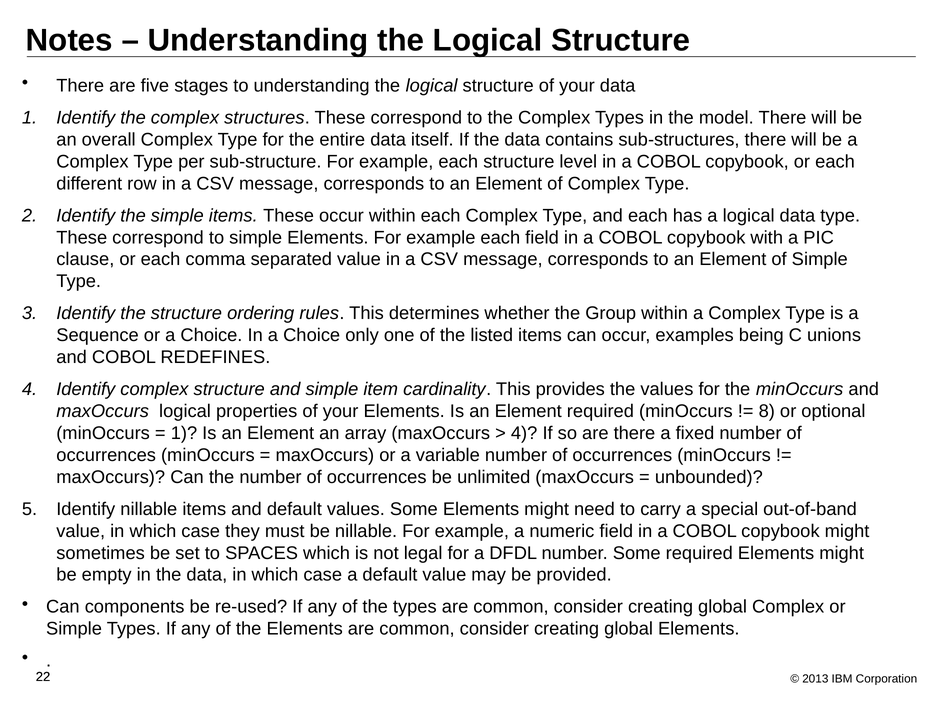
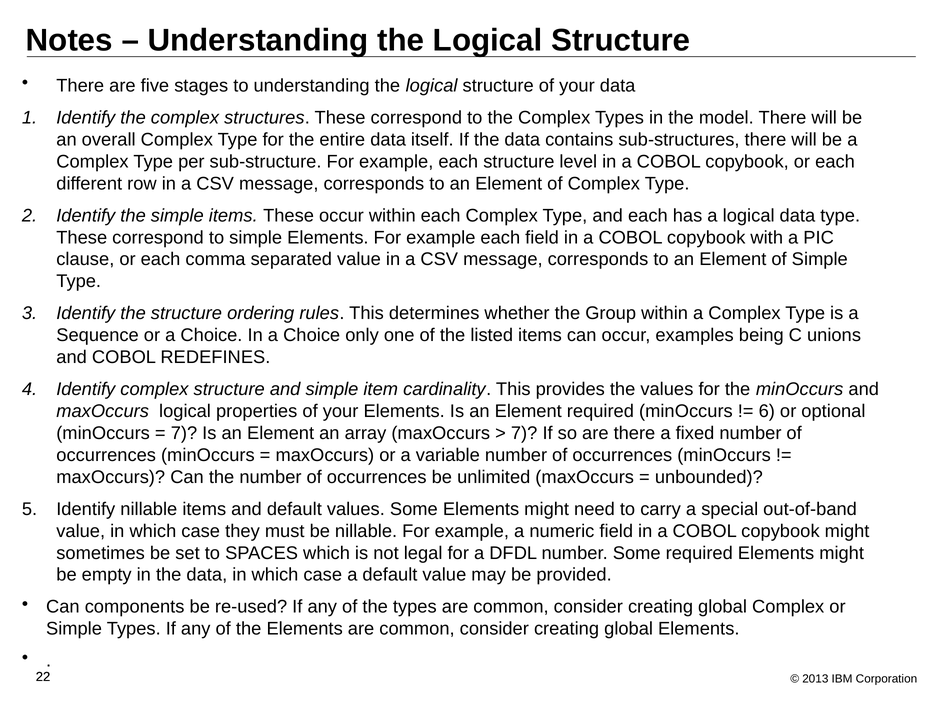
8: 8 -> 6
1 at (184, 433): 1 -> 7
4 at (524, 433): 4 -> 7
